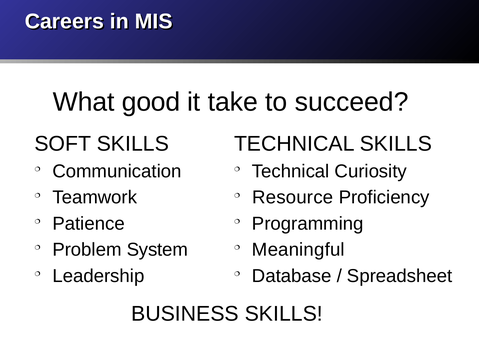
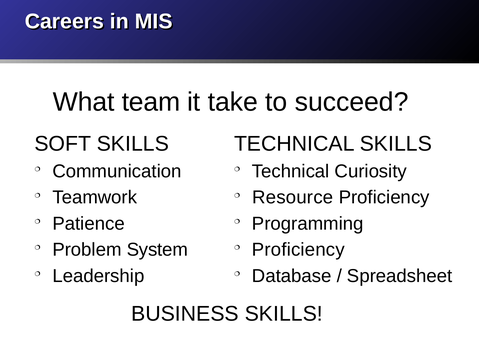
good: good -> team
Meaningful at (298, 249): Meaningful -> Proficiency
